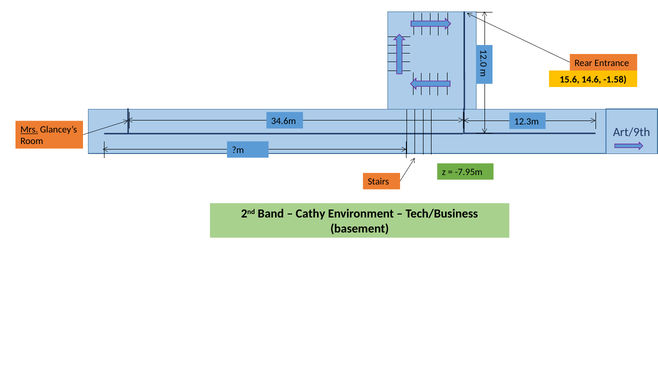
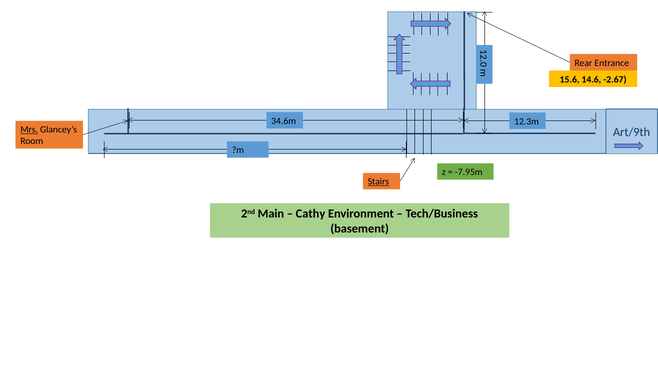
-1.58: -1.58 -> -2.67
Stairs underline: none -> present
Band: Band -> Main
